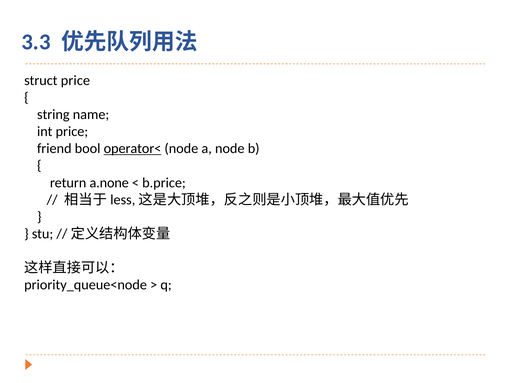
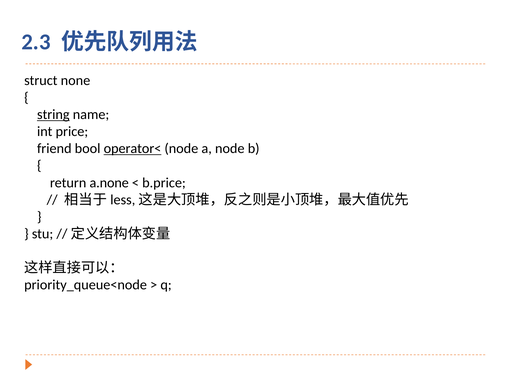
3.3: 3.3 -> 2.3
struct price: price -> none
string underline: none -> present
